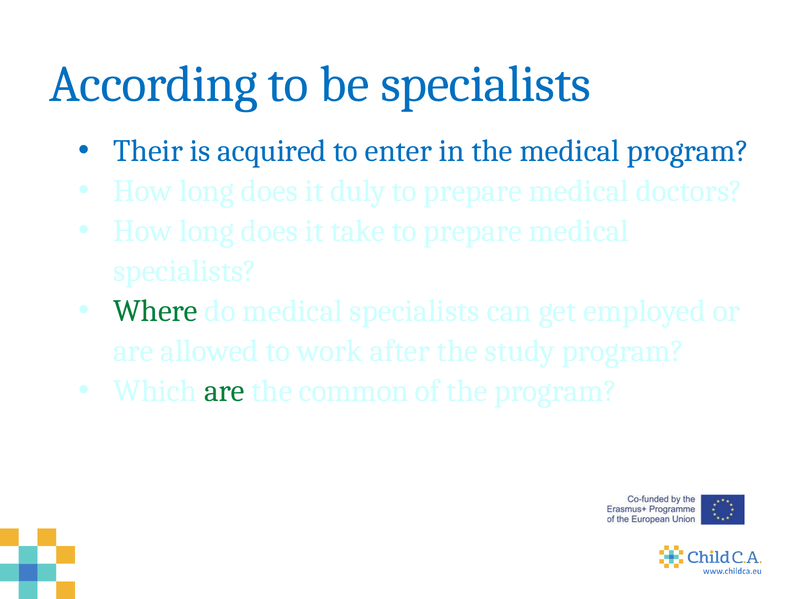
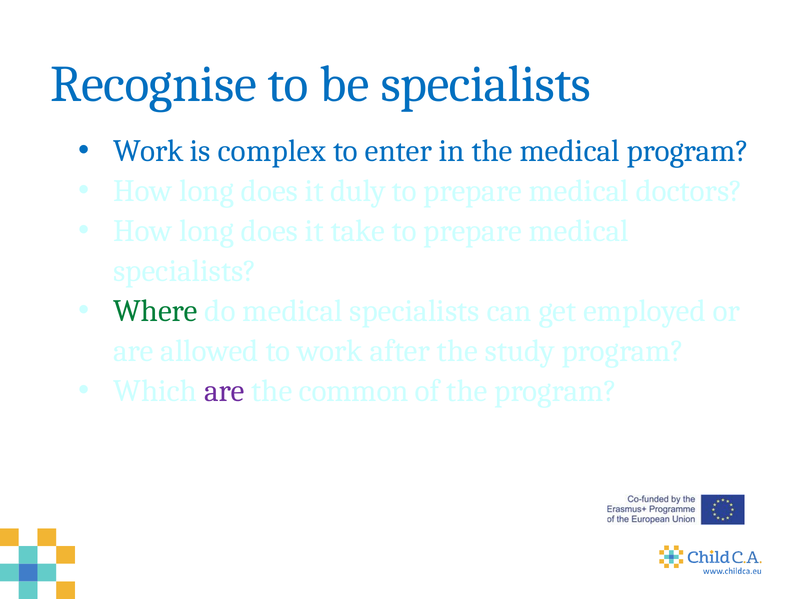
According: According -> Recognise
Their at (148, 151): Their -> Work
acquired: acquired -> complex
are at (224, 391) colour: green -> purple
